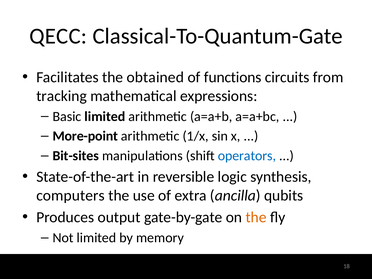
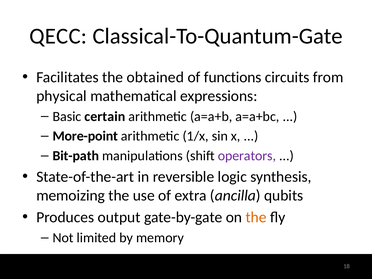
tracking: tracking -> physical
Basic limited: limited -> certain
Bit-sites: Bit-sites -> Bit-path
operators colour: blue -> purple
computers: computers -> memoizing
